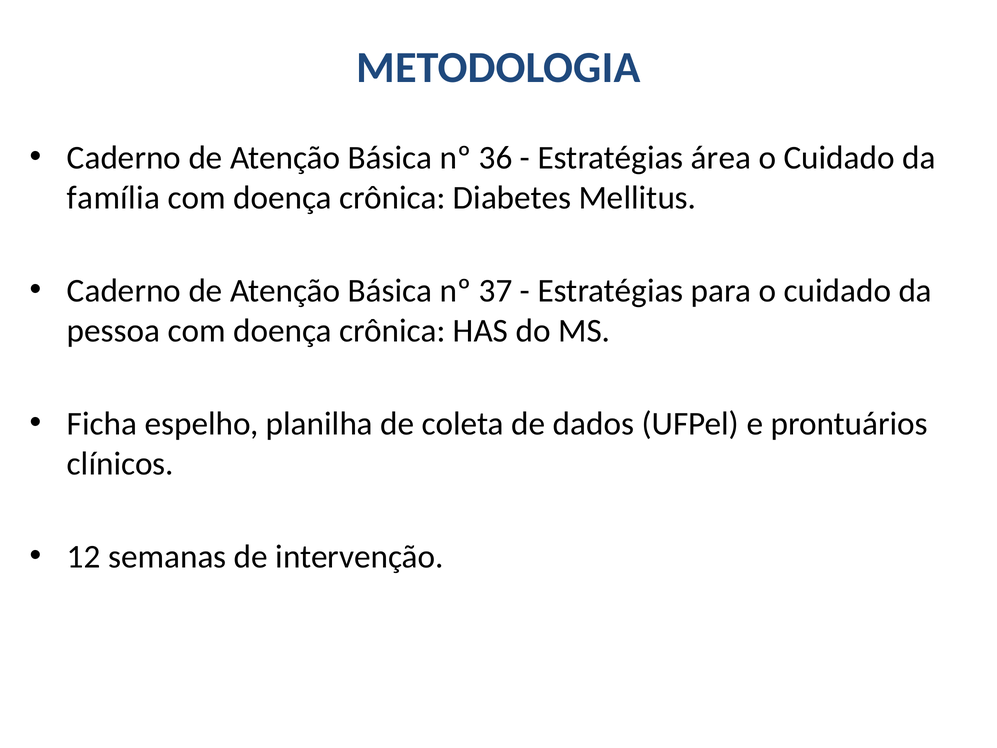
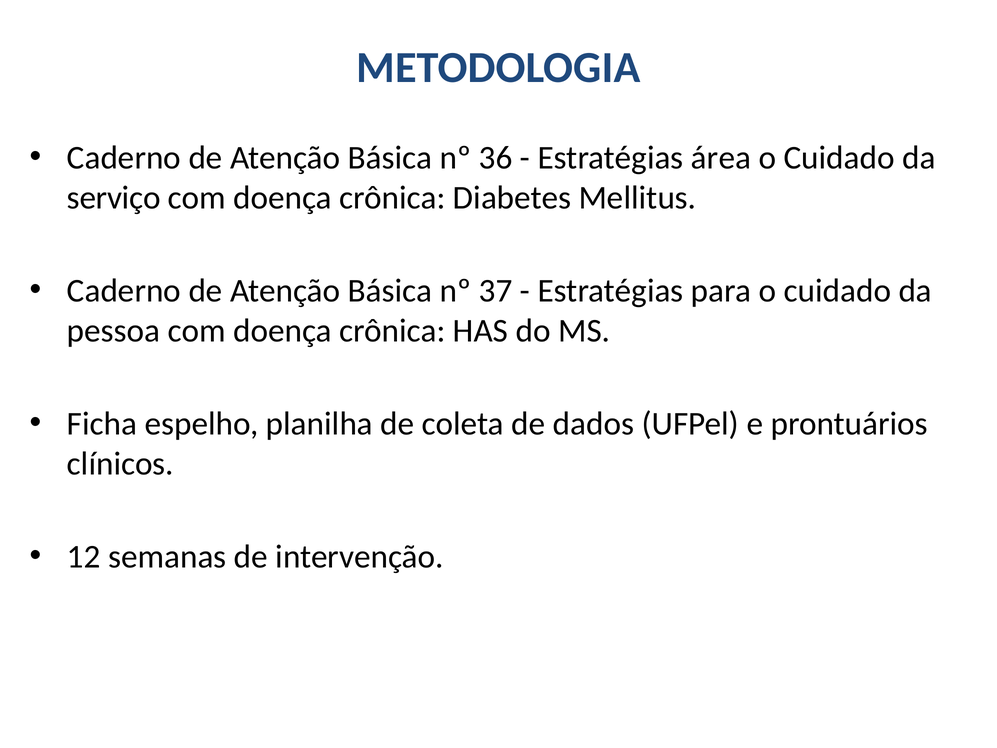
família: família -> serviço
